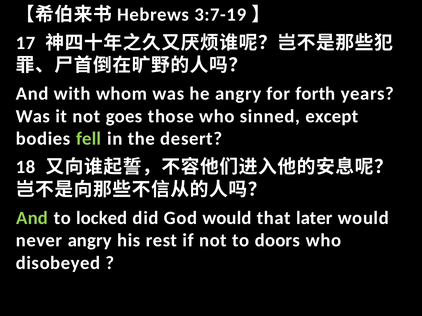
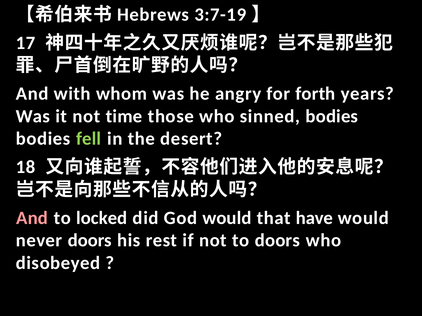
goes: goes -> time
sinned except: except -> bodies
And at (32, 218) colour: light green -> pink
later: later -> have
never angry: angry -> doors
